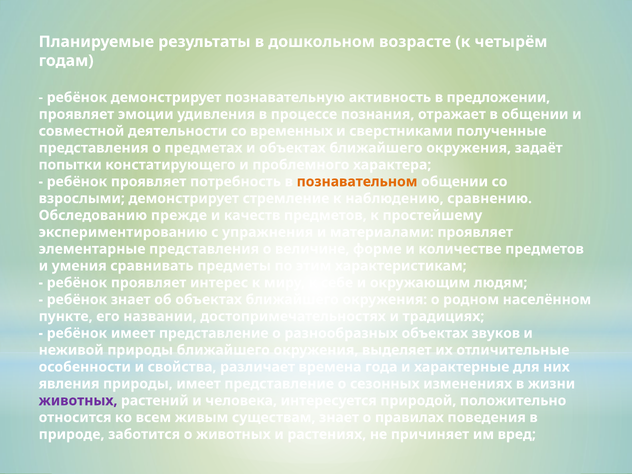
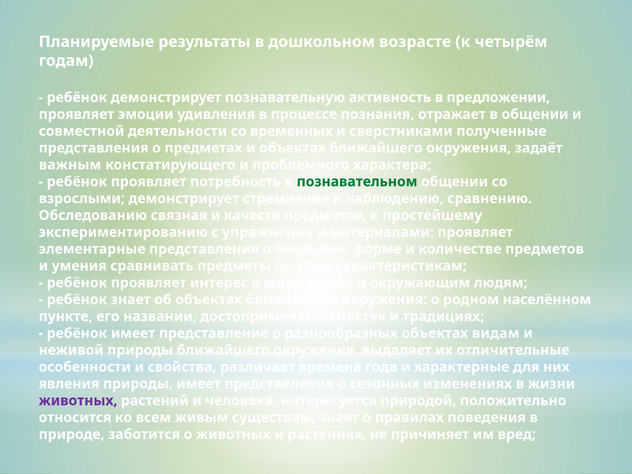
попытки: попытки -> важным
познавательном colour: orange -> green
прежде: прежде -> связная
звуков: звуков -> видам
